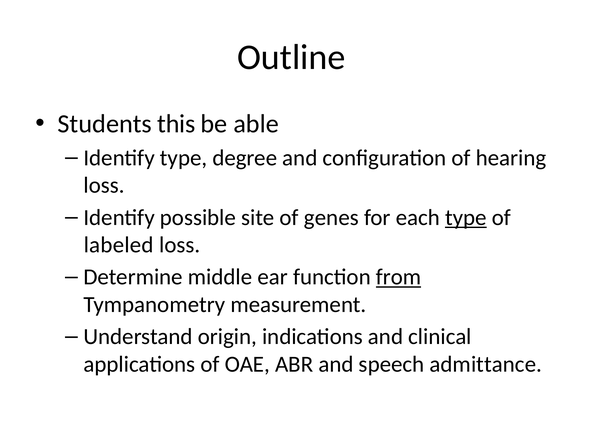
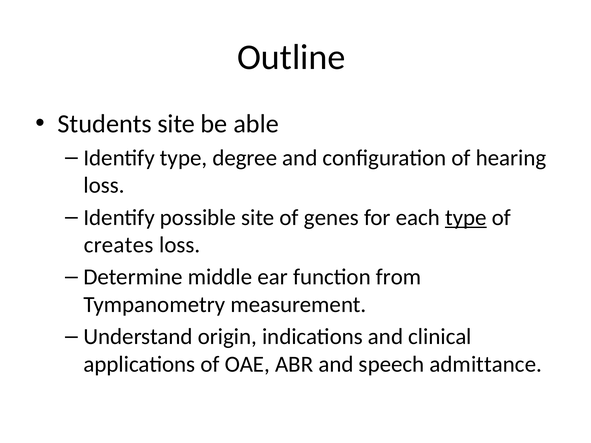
Students this: this -> site
labeled: labeled -> creates
from underline: present -> none
